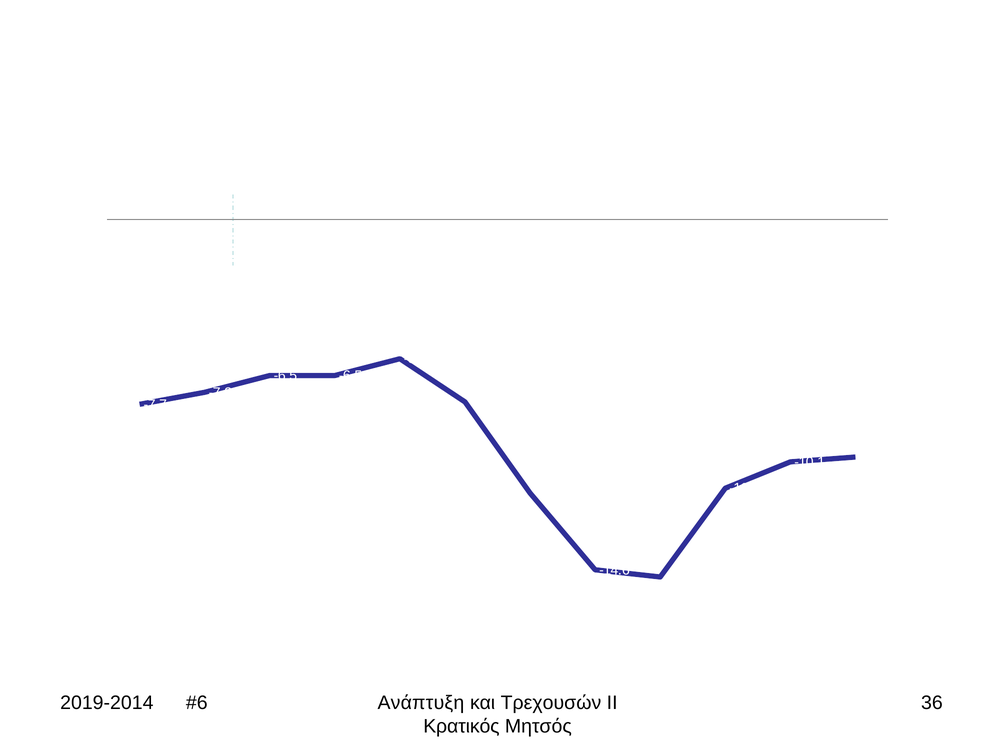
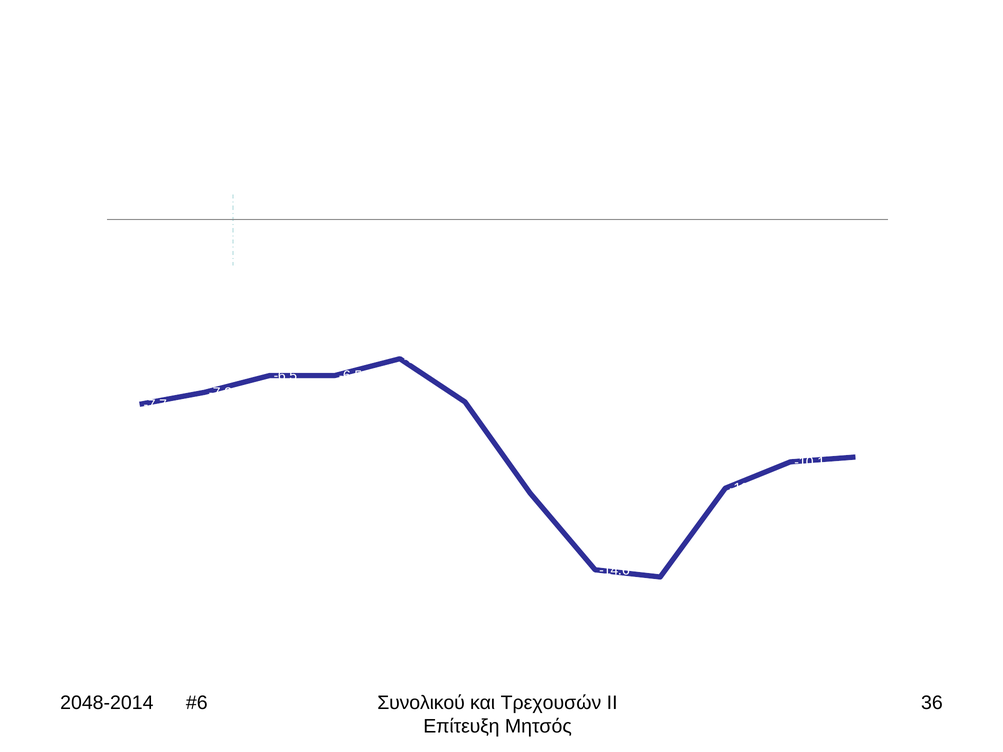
2019-2014: 2019-2014 -> 2048-2014
Ανάπτυξη: Ανάπτυξη -> Συνολικού
Κρατικός: Κρατικός -> Επίτευξη
